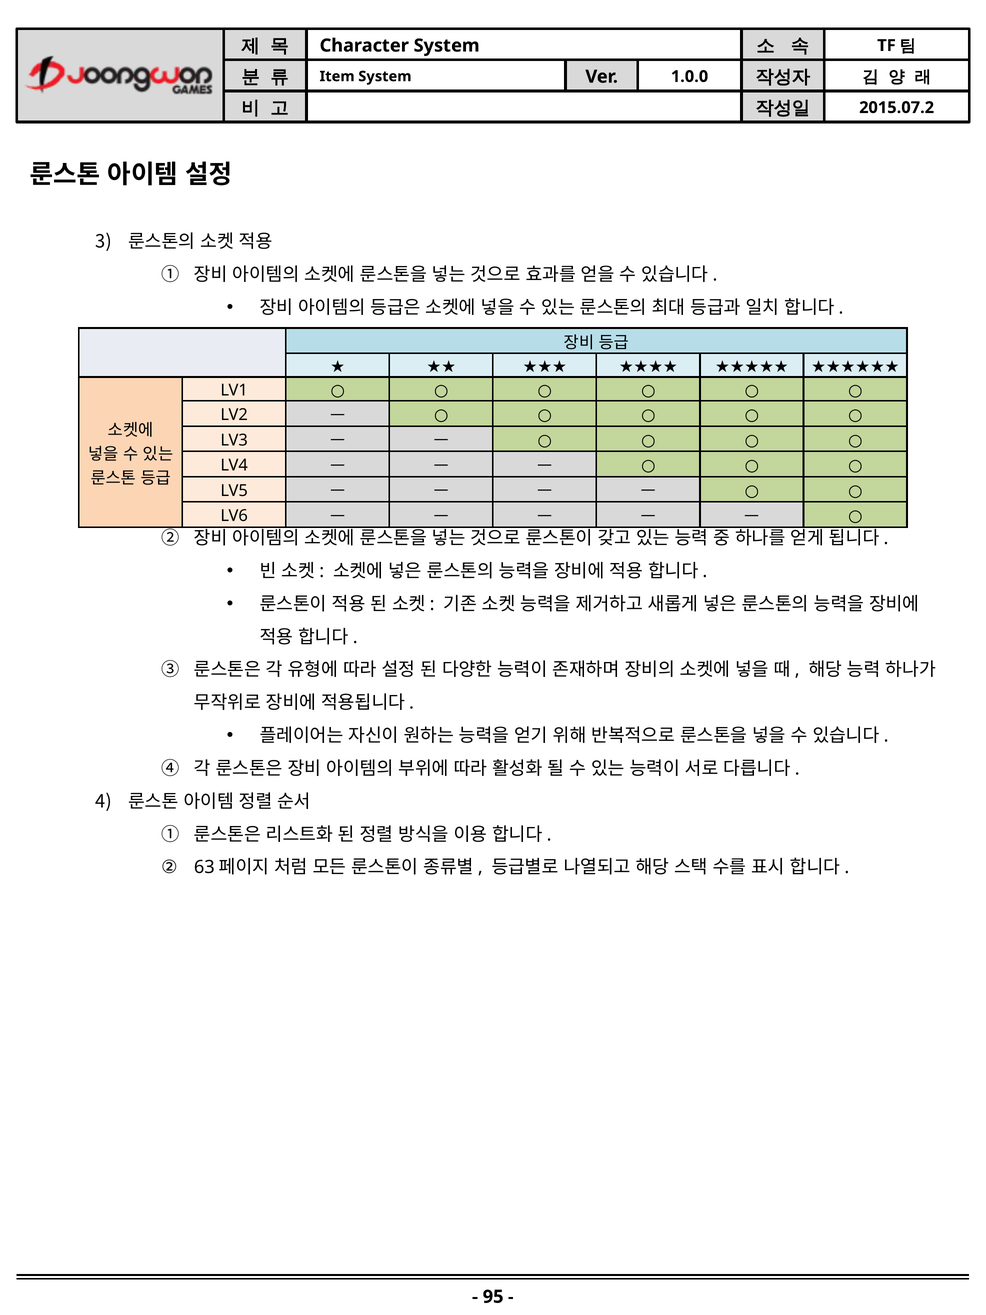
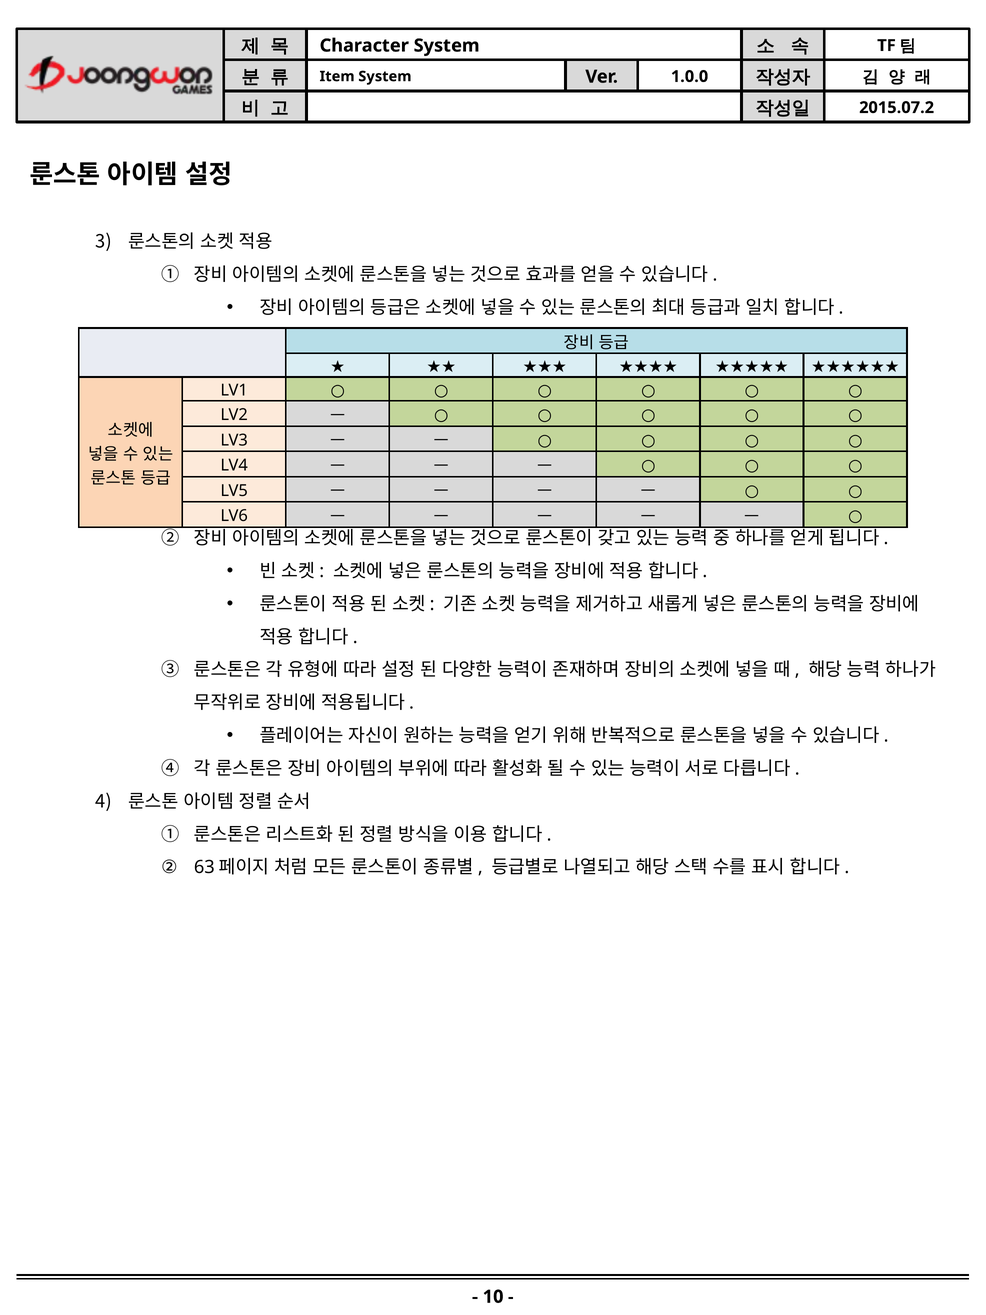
95: 95 -> 10
